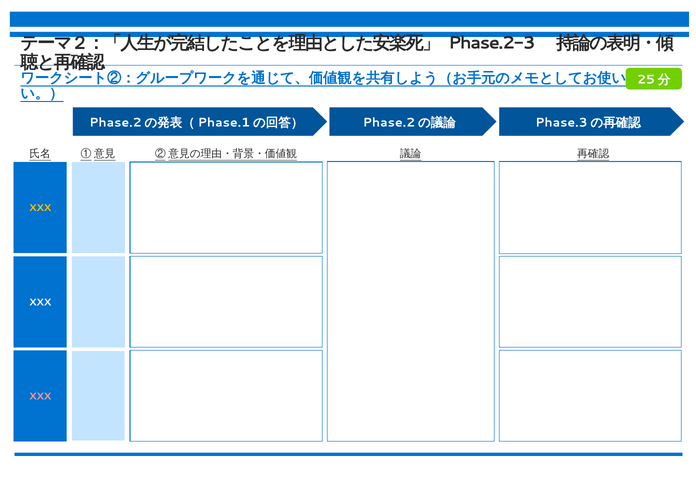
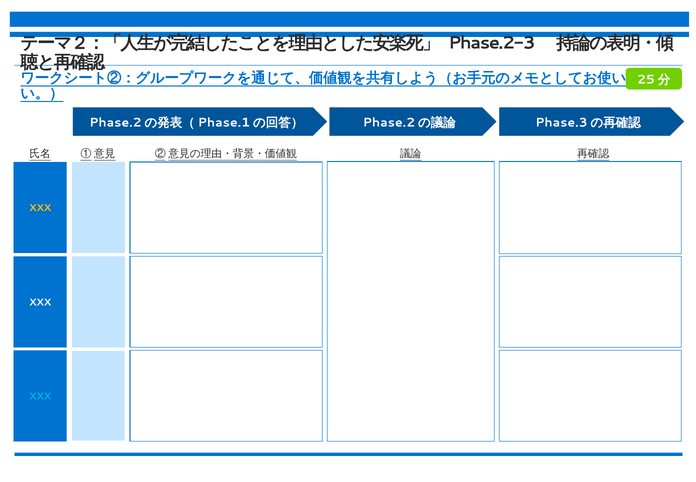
XXX at (40, 396) colour: pink -> light blue
